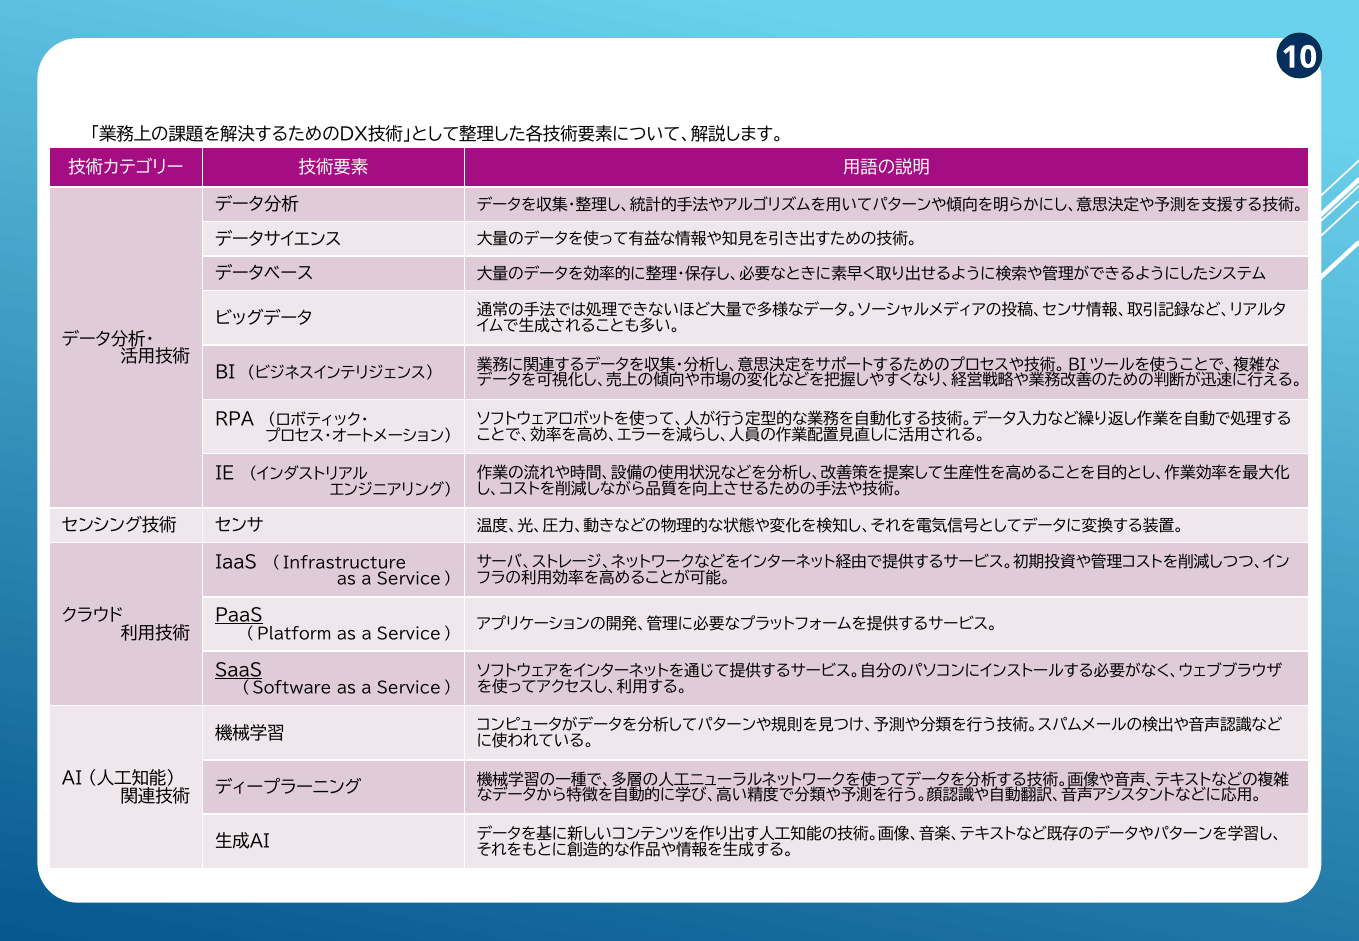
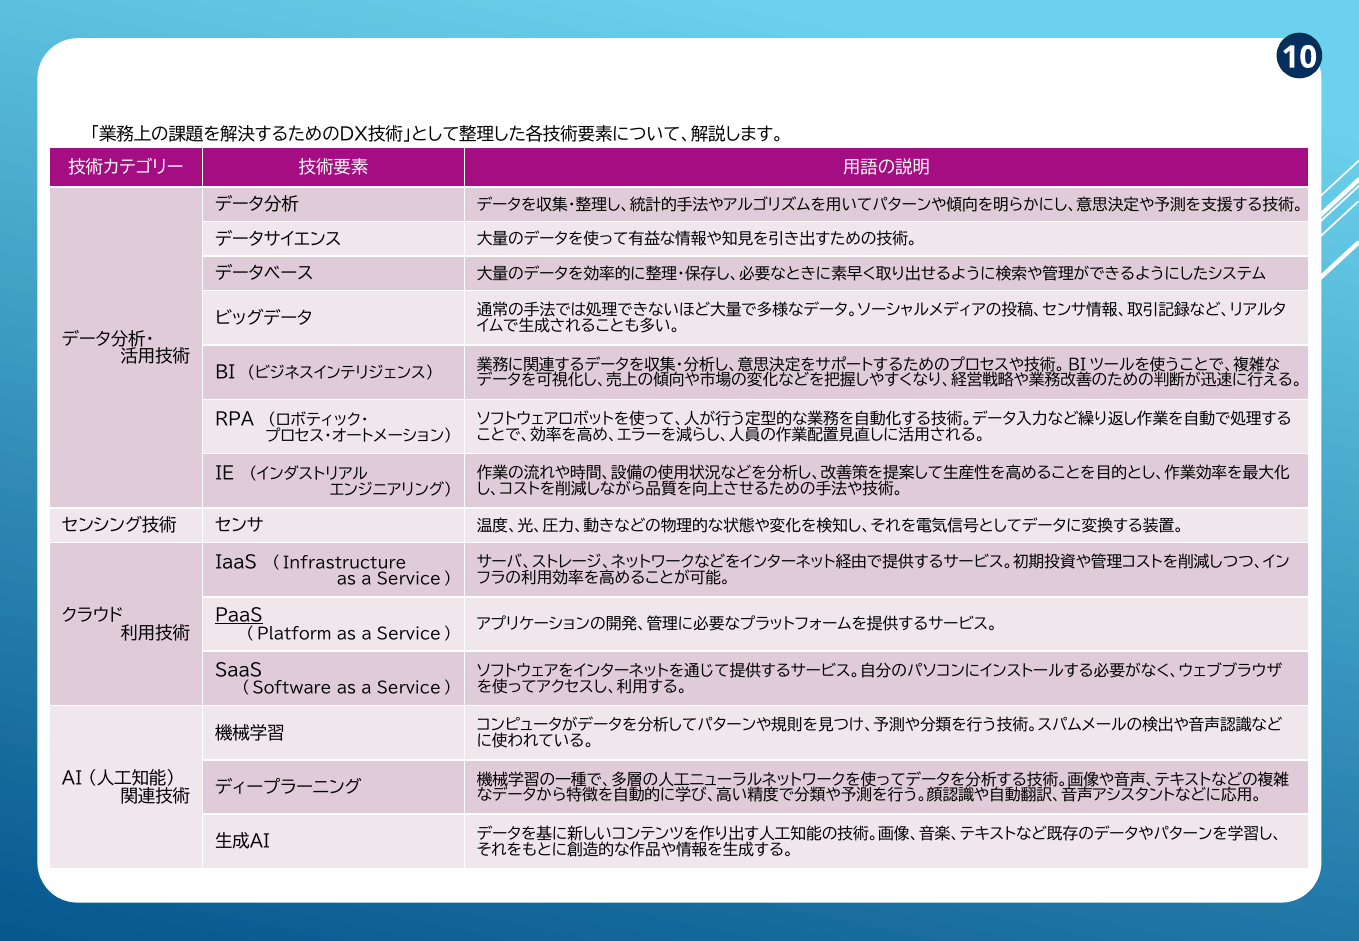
SaaS underline: present -> none
